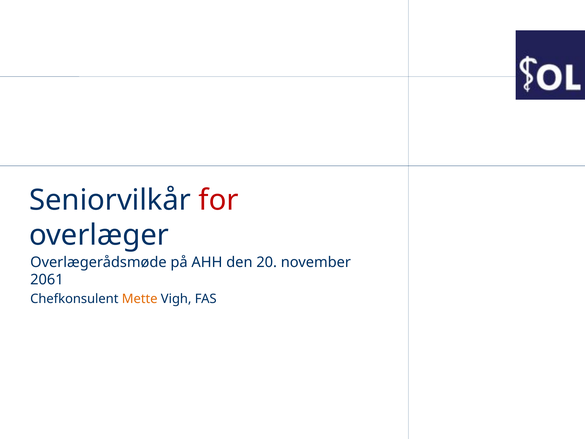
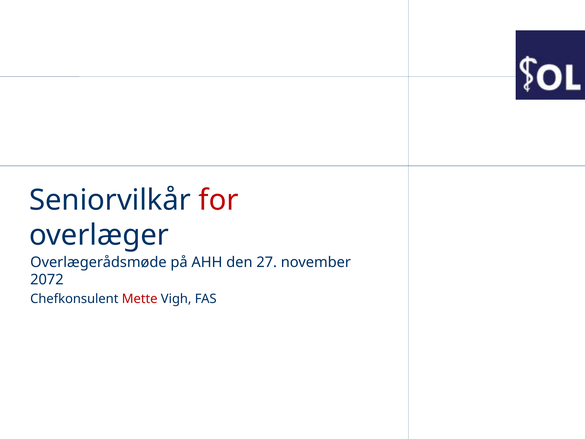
20: 20 -> 27
2061: 2061 -> 2072
Mette colour: orange -> red
